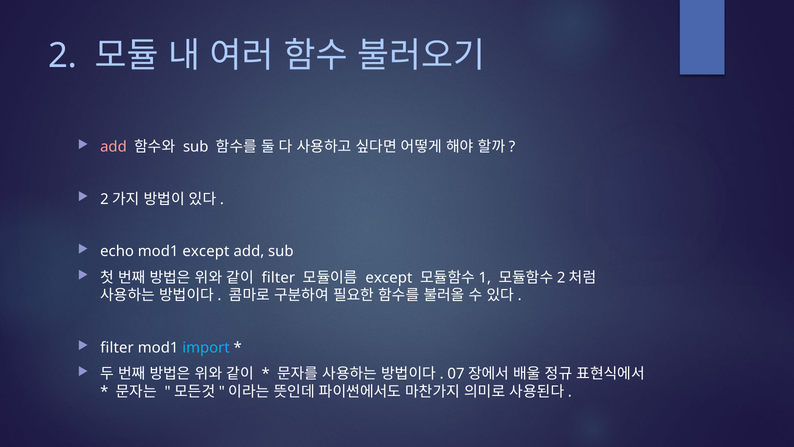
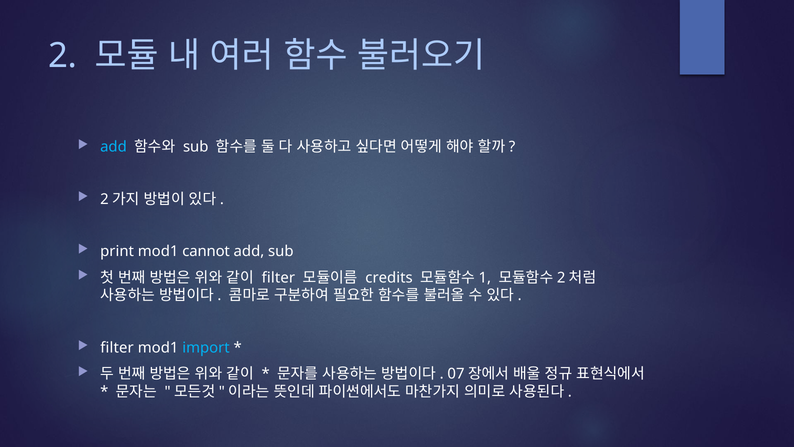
add at (113, 147) colour: pink -> light blue
echo: echo -> print
mod1 except: except -> cannot
except at (389, 277): except -> credits
